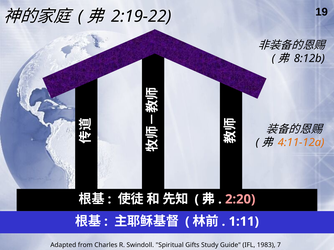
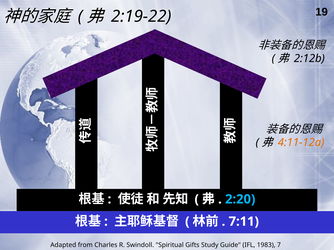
8:12b: 8:12b -> 2:12b
2:20 colour: pink -> light blue
1:11: 1:11 -> 7:11
